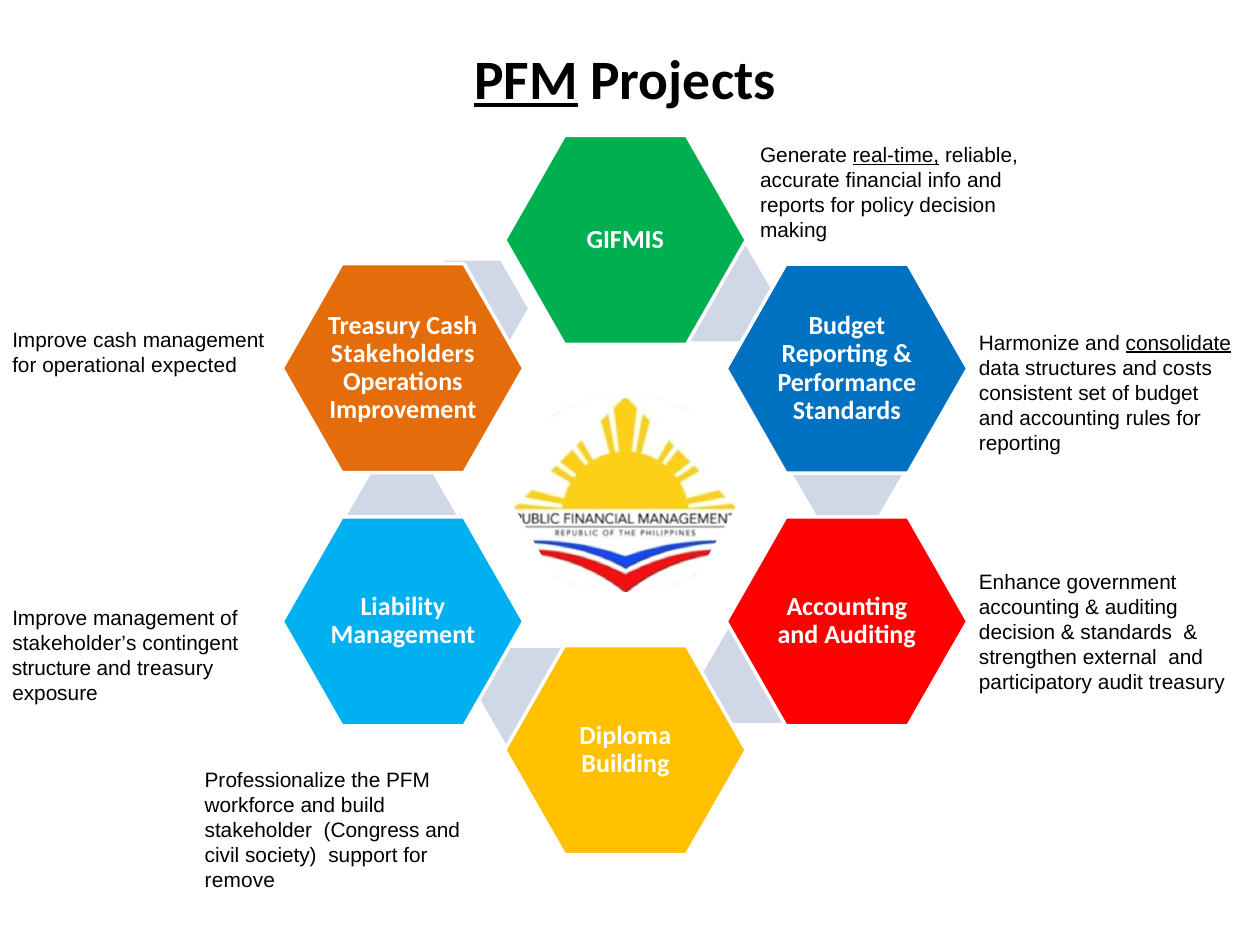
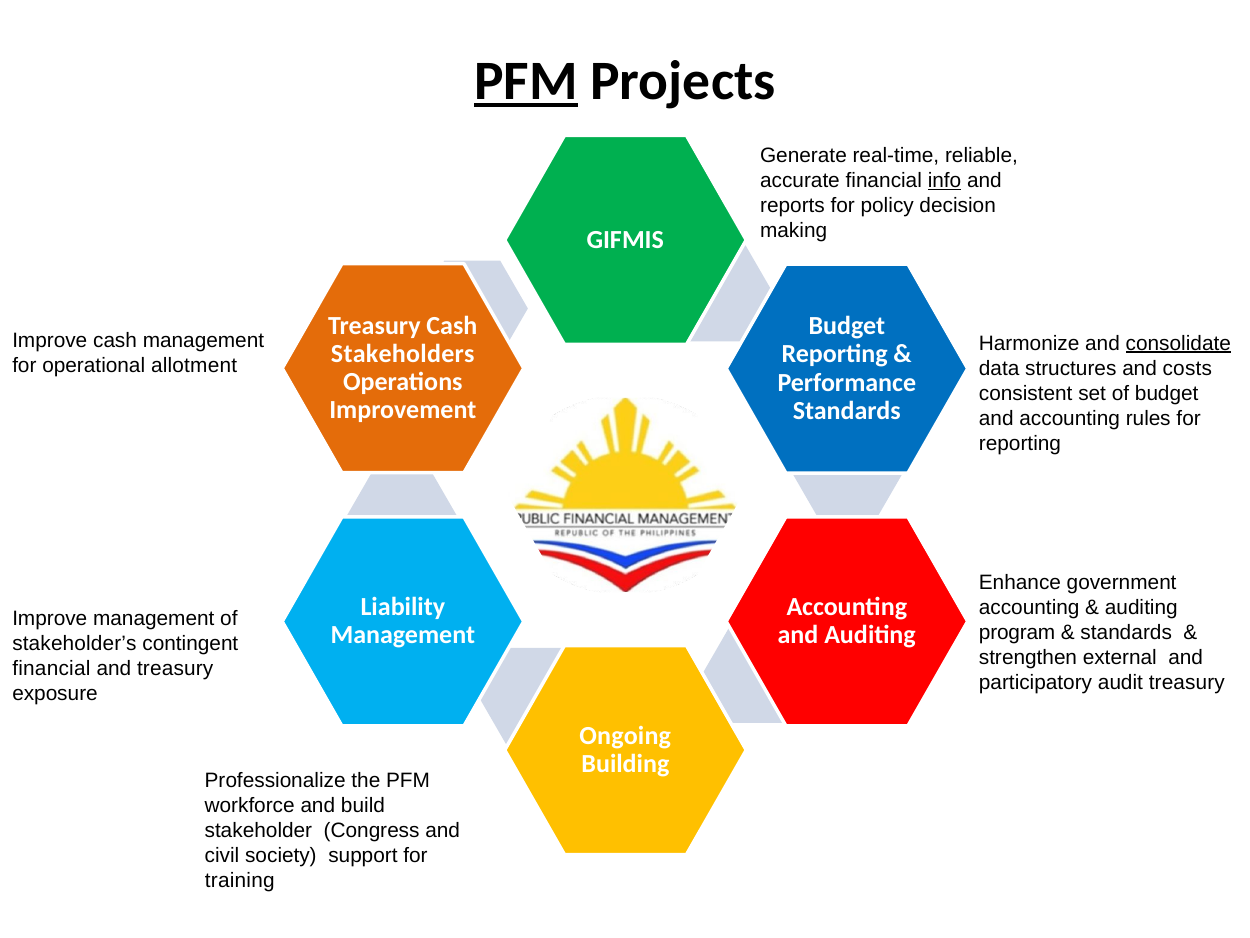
real-time underline: present -> none
info underline: none -> present
expected: expected -> allotment
decision at (1017, 633): decision -> program
structure at (52, 668): structure -> financial
Diploma: Diploma -> Ongoing
remove: remove -> training
